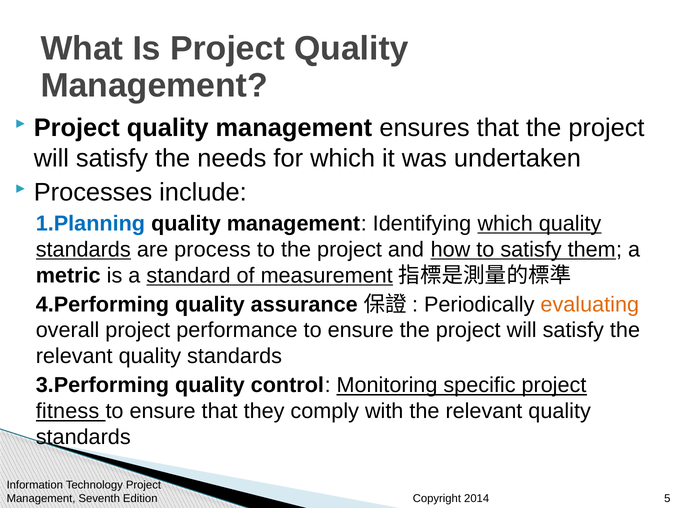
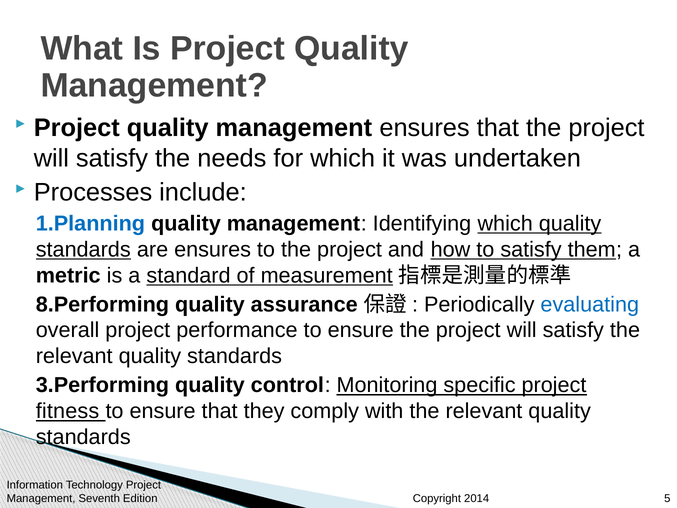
are process: process -> ensures
4.Performing: 4.Performing -> 8.Performing
evaluating colour: orange -> blue
